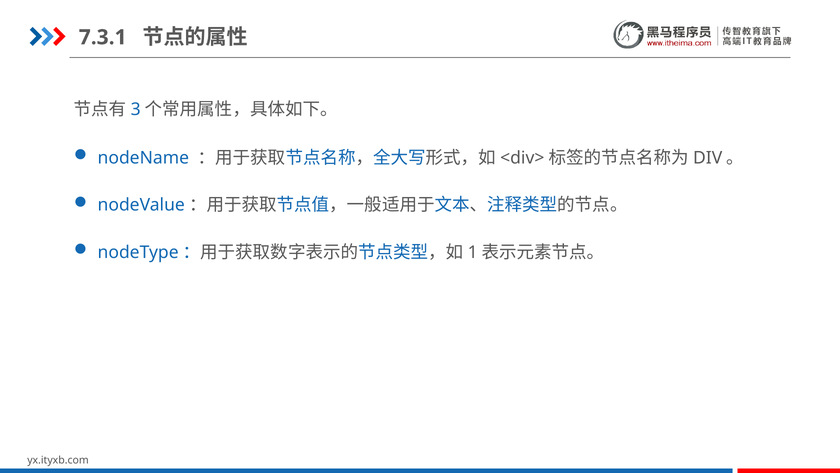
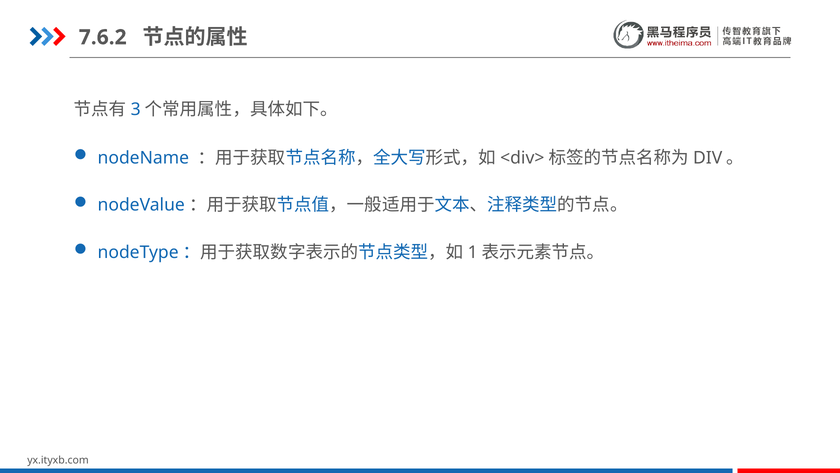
7.3.1: 7.3.1 -> 7.6.2
